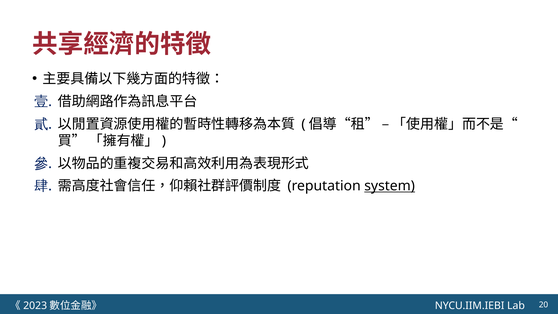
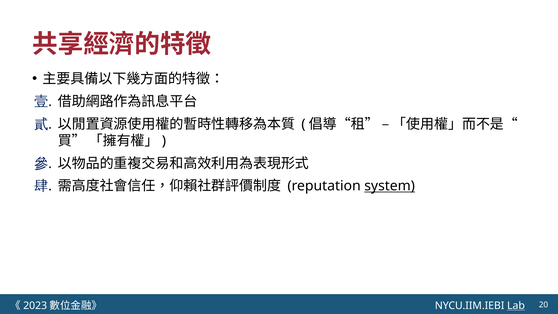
Lab underline: none -> present
